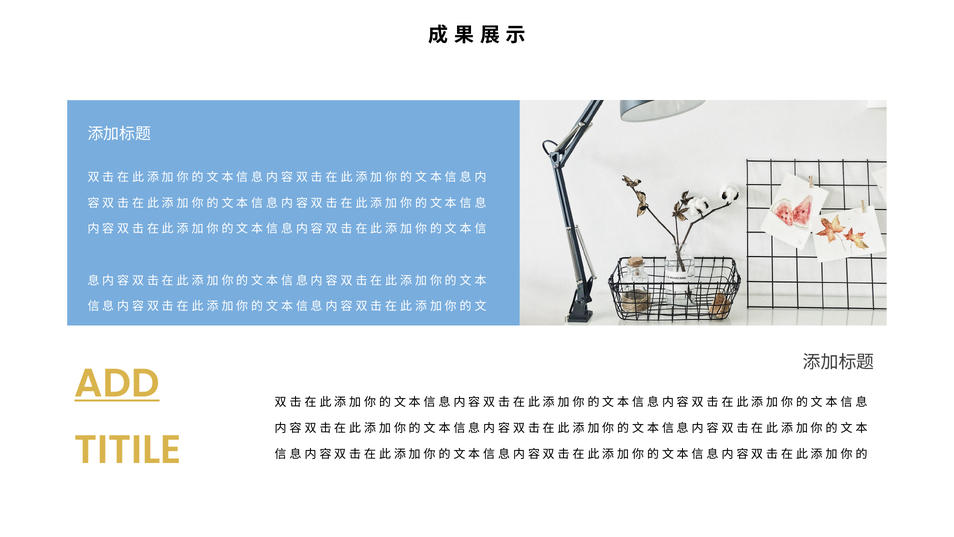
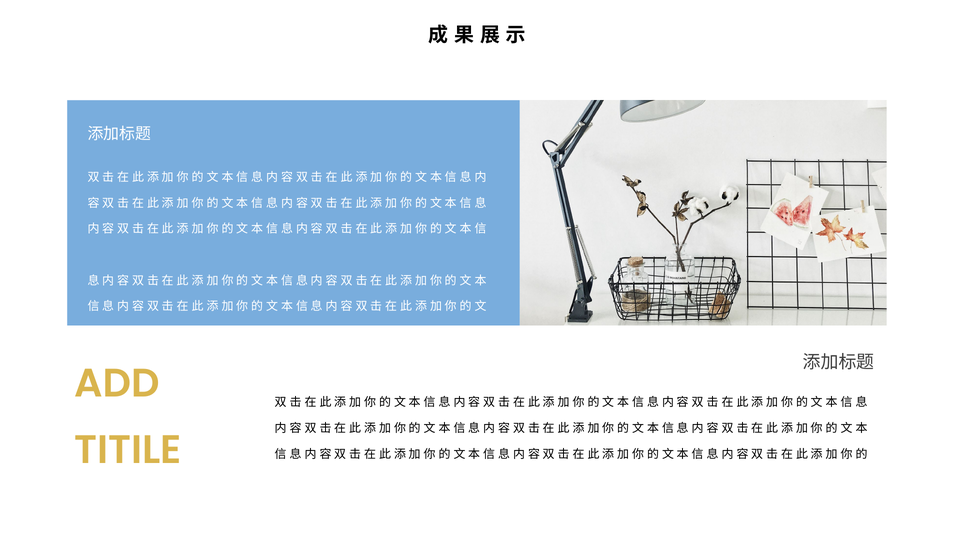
ADD underline: present -> none
